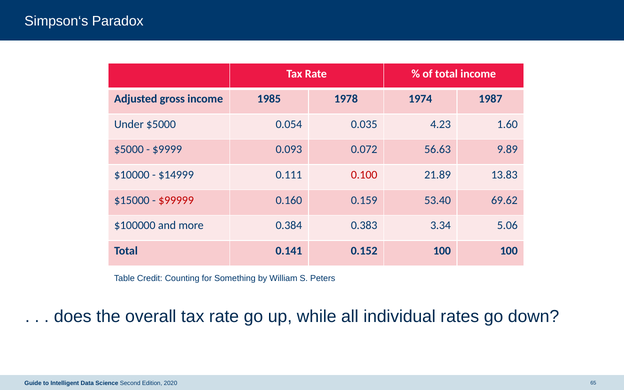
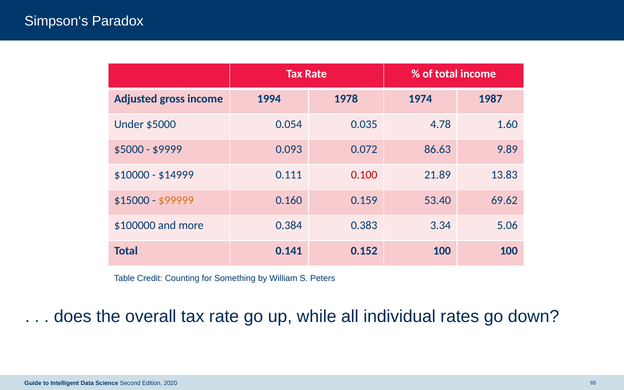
1985: 1985 -> 1994
4.23: 4.23 -> 4.78
56.63: 56.63 -> 86.63
$99999 colour: red -> orange
